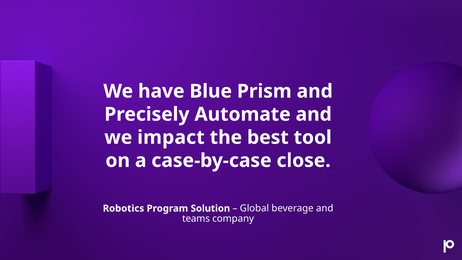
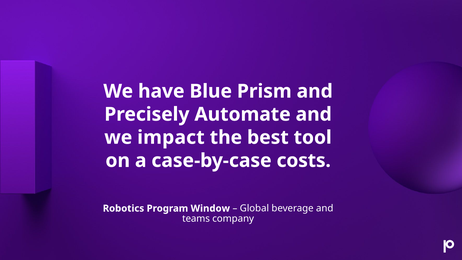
close: close -> costs
Solution: Solution -> Window
